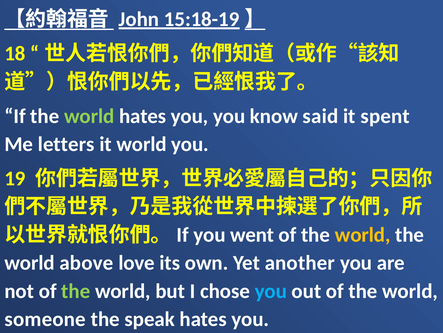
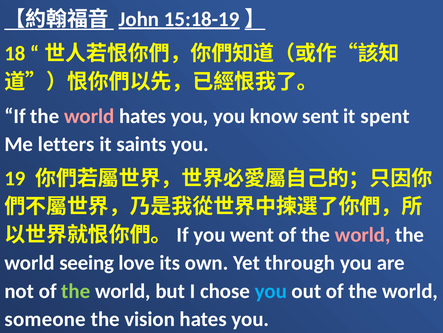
world at (89, 116) colour: light green -> pink
said: said -> sent
it world: world -> saints
world at (363, 234) colour: yellow -> pink
above: above -> seeing
another: another -> through
speak: speak -> vision
